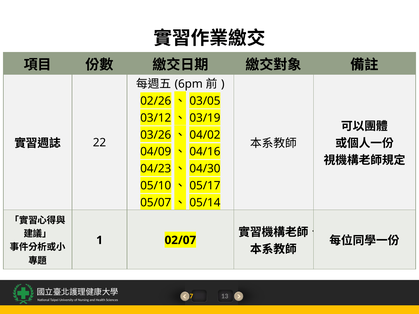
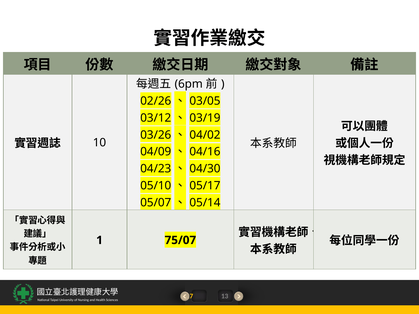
22: 22 -> 10
02/07: 02/07 -> 75/07
